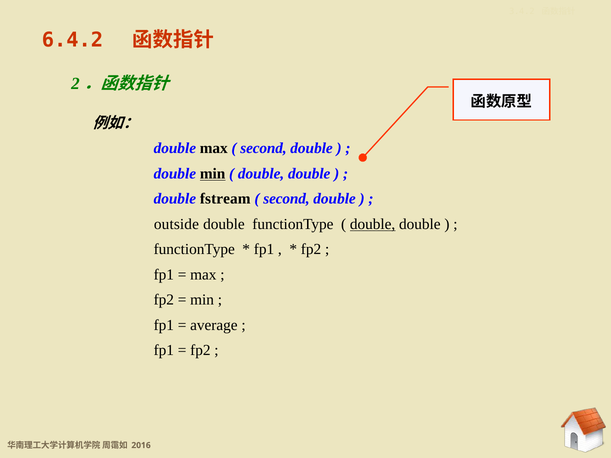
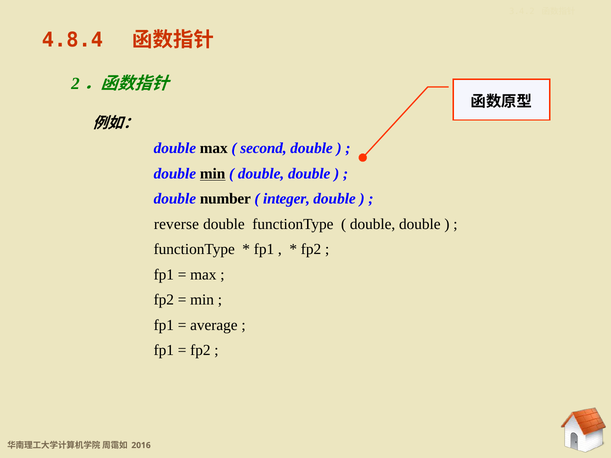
6.4.2: 6.4.2 -> 4.8.4
fstream: fstream -> number
second at (286, 199): second -> integer
outside: outside -> reverse
double at (373, 224) underline: present -> none
